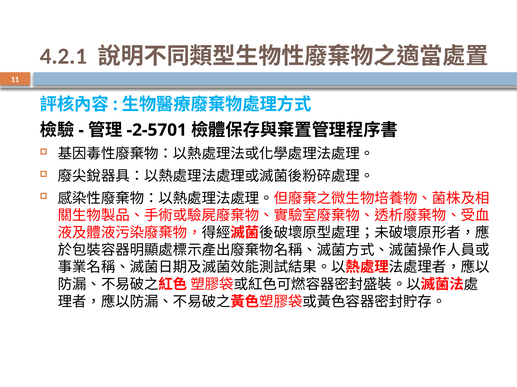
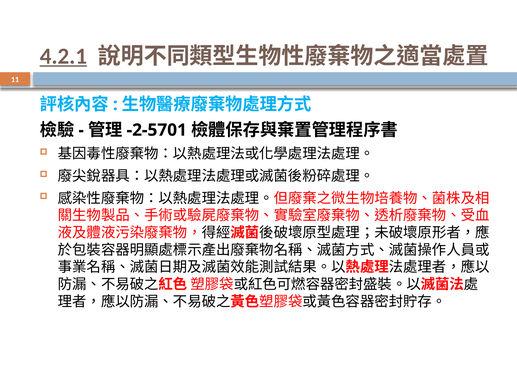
4.2.1 underline: none -> present
